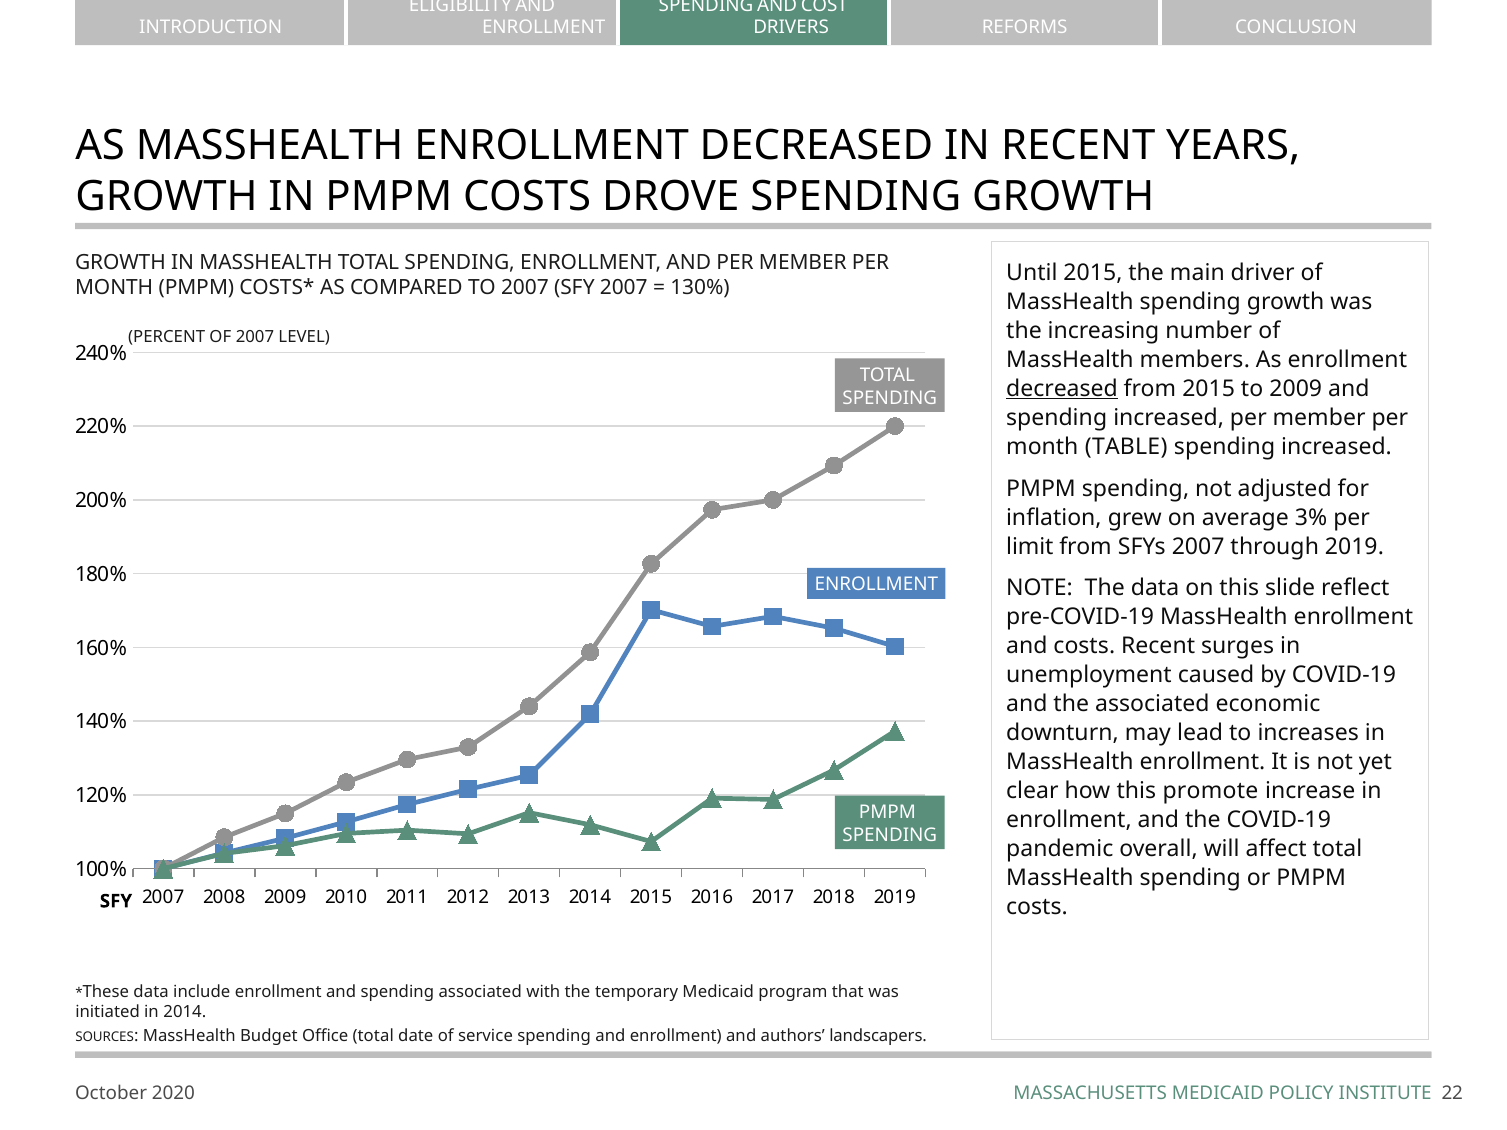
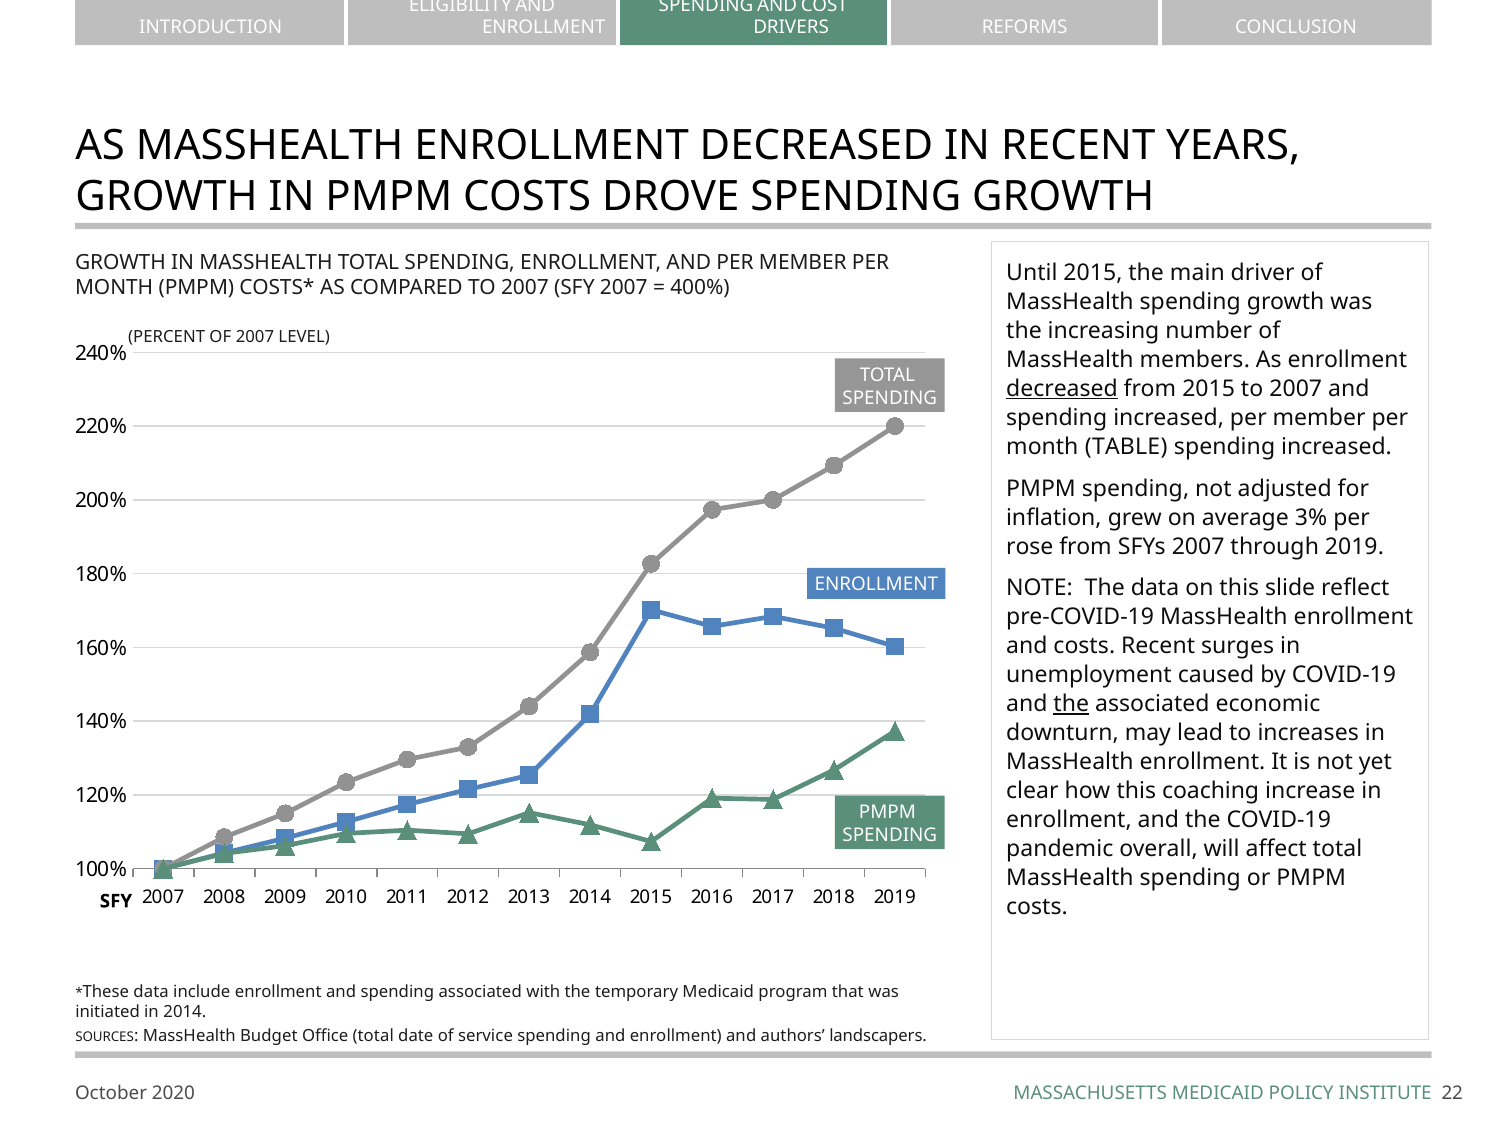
130%: 130% -> 400%
2015 to 2009: 2009 -> 2007
limit: limit -> rose
the at (1071, 704) underline: none -> present
promote: promote -> coaching
